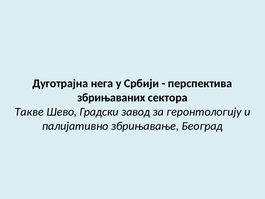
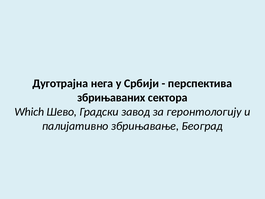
Такве: Такве -> Which
